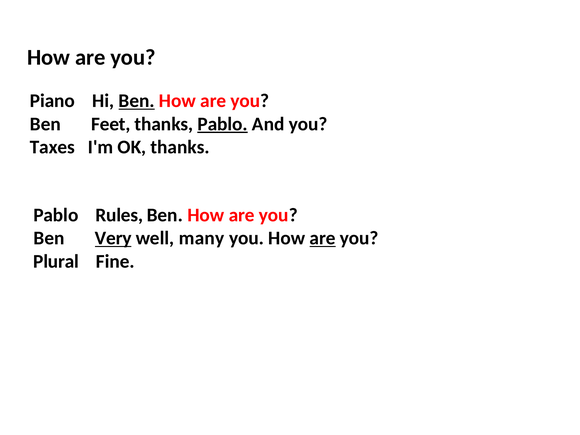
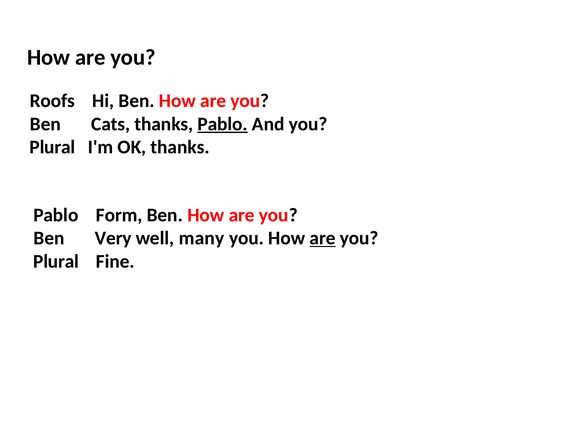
Piano: Piano -> Roofs
Ben at (137, 101) underline: present -> none
Feet: Feet -> Cats
Taxes at (52, 147): Taxes -> Plural
Rules: Rules -> Form
Very underline: present -> none
